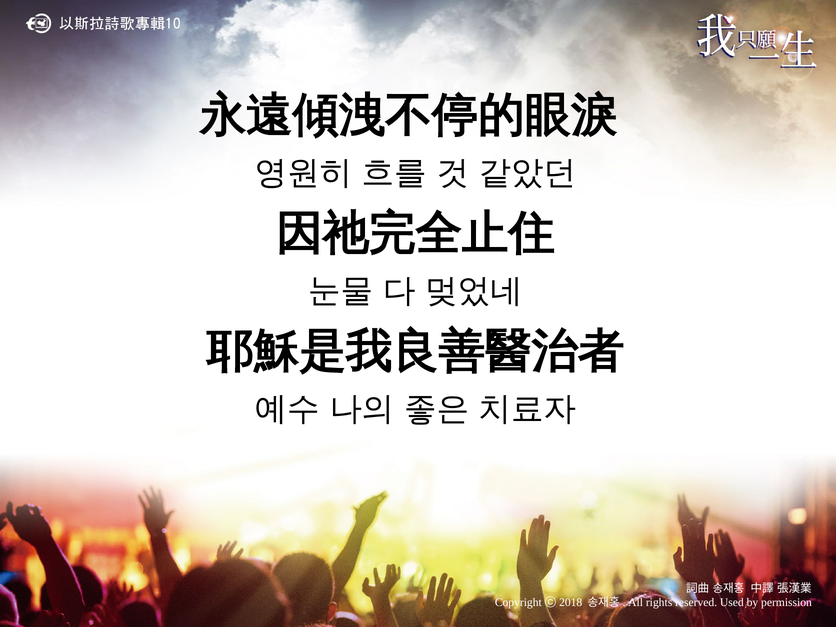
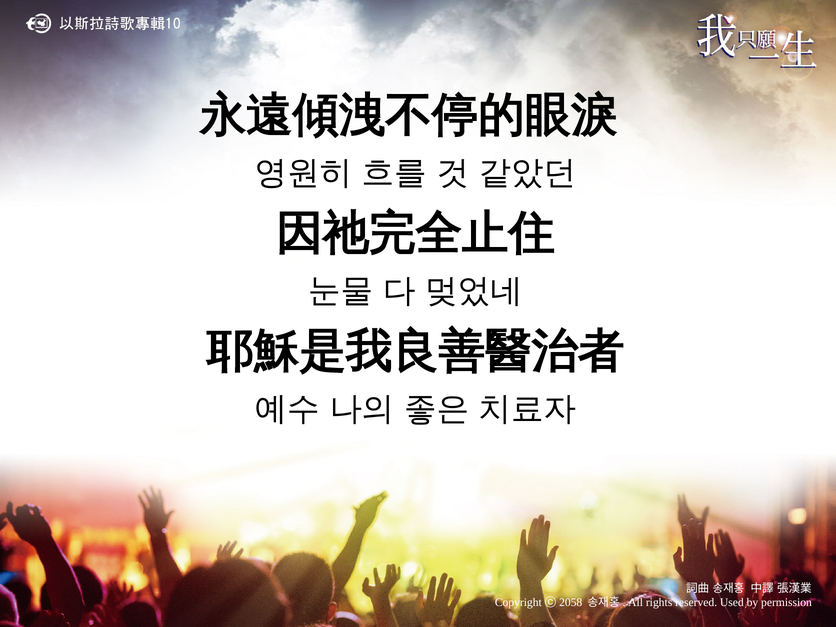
2018: 2018 -> 2058
